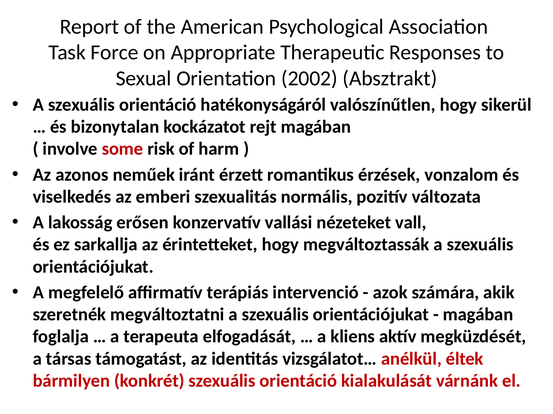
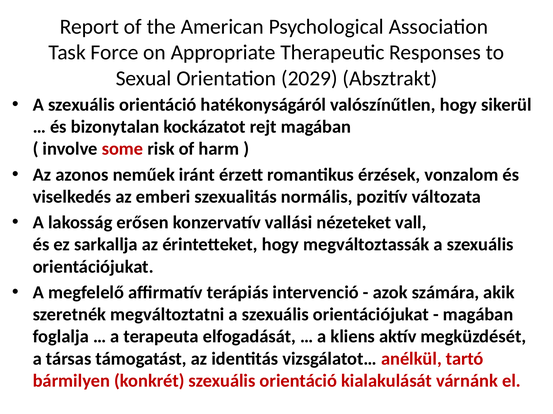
2002: 2002 -> 2029
éltek: éltek -> tartó
